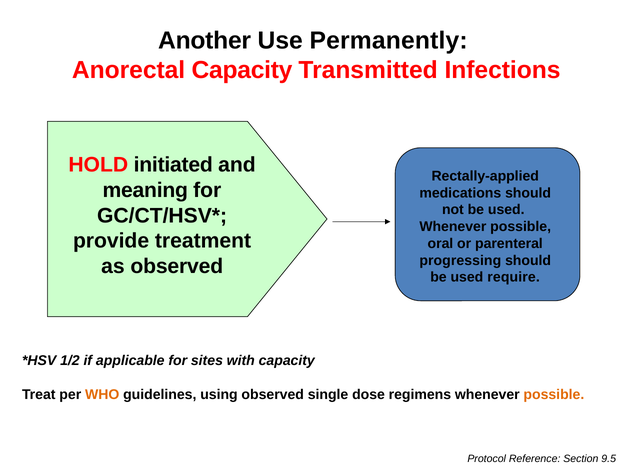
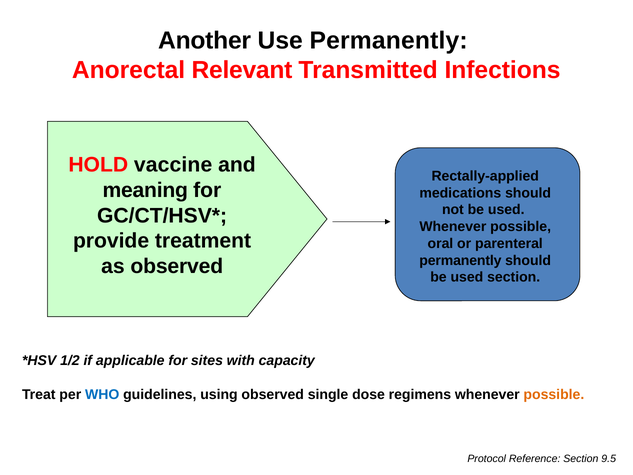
Anorectal Capacity: Capacity -> Relevant
initiated: initiated -> vaccine
progressing at (460, 260): progressing -> permanently
used require: require -> section
WHO colour: orange -> blue
